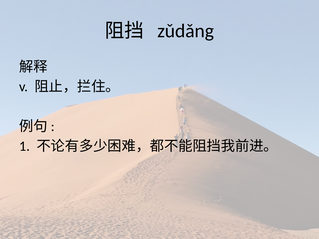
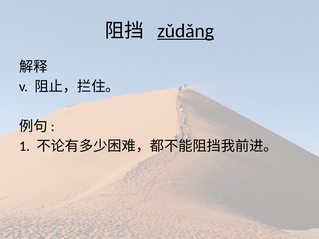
zǔdǎng underline: none -> present
